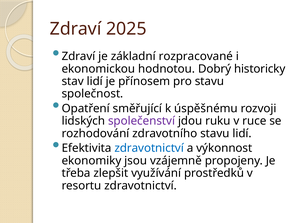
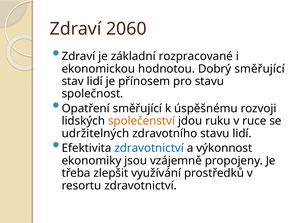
2025: 2025 -> 2060
Dobrý historicky: historicky -> směřující
společenství colour: purple -> orange
rozhodování: rozhodování -> udržitelných
